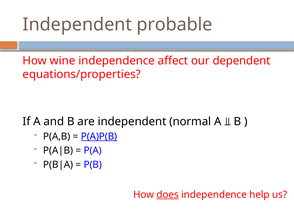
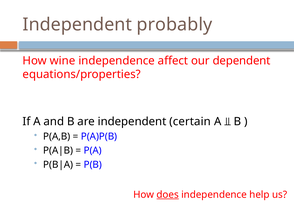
probable: probable -> probably
normal: normal -> certain
P(A)P(B underline: present -> none
